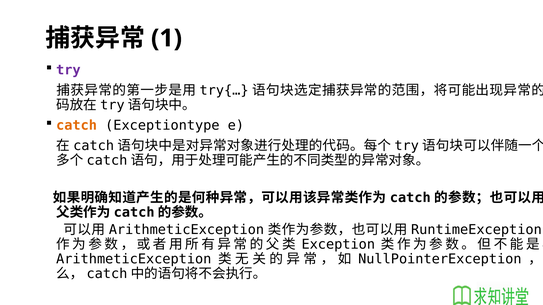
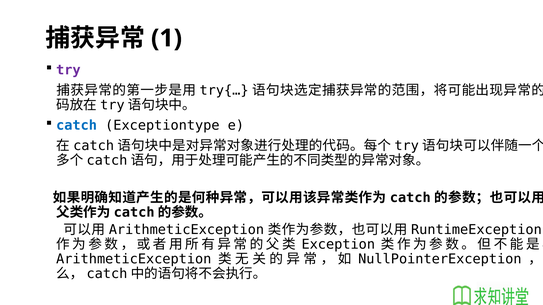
catch at (77, 125) colour: orange -> blue
